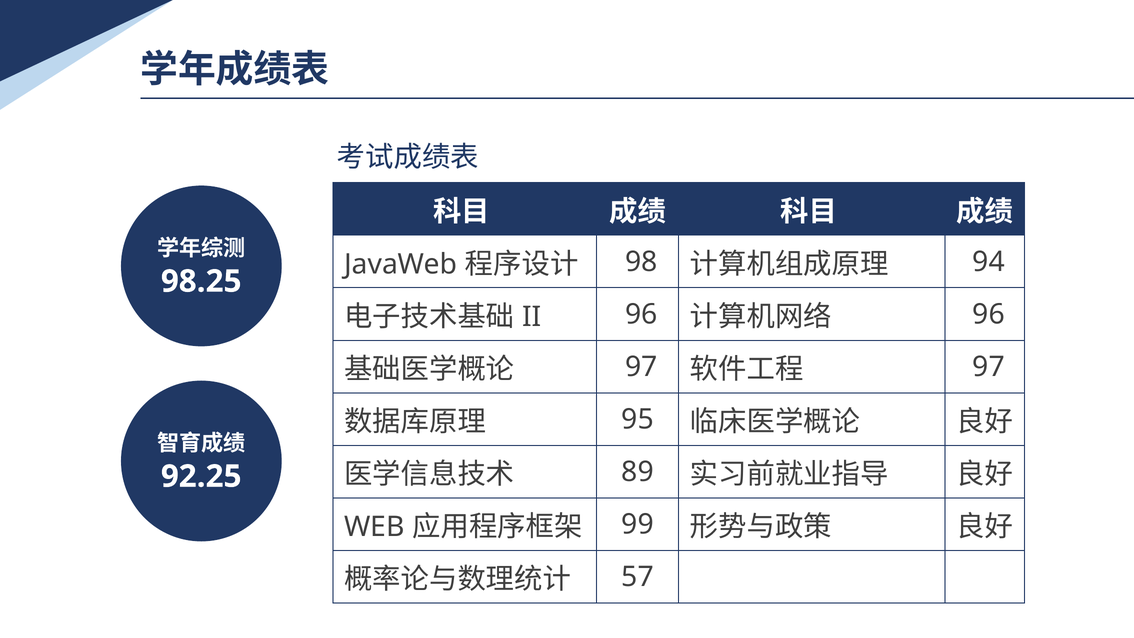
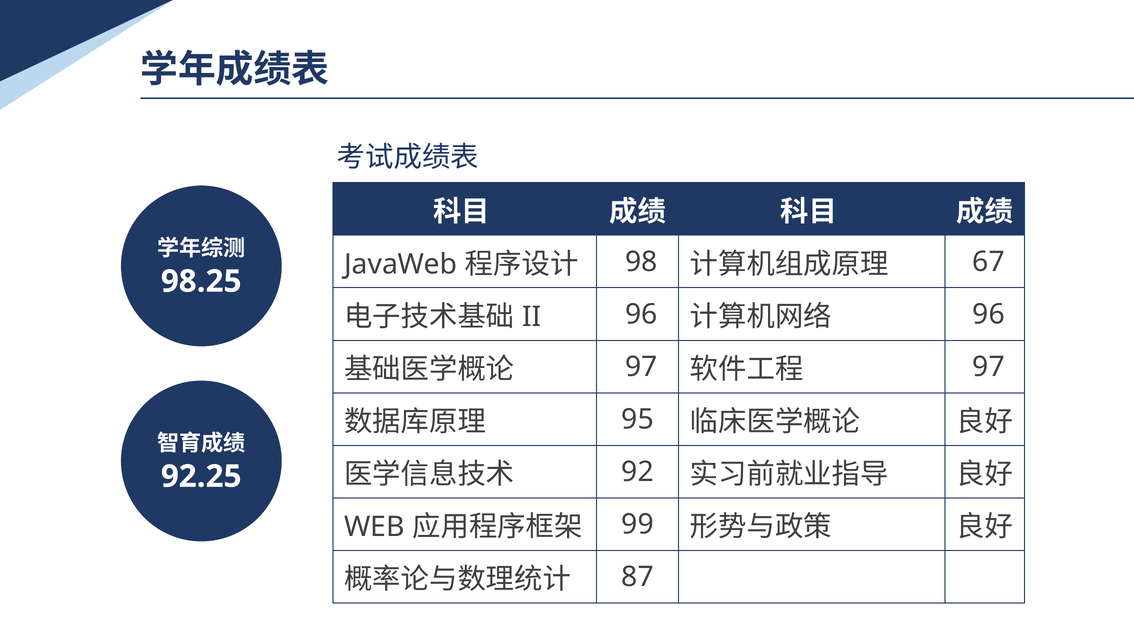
94: 94 -> 67
89: 89 -> 92
57: 57 -> 87
